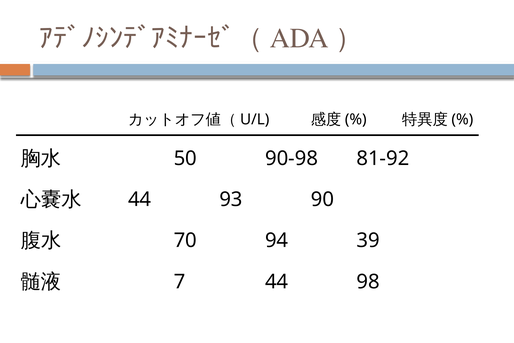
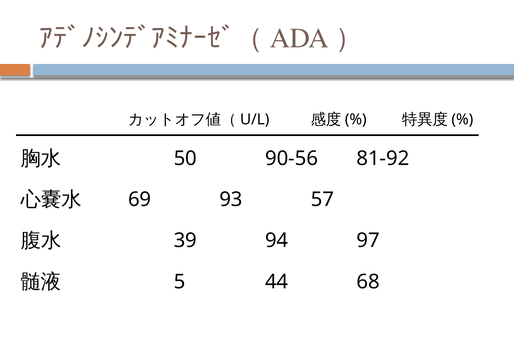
90-98: 90-98 -> 90-56
44 at (140, 199): 44 -> 69
90: 90 -> 57
70: 70 -> 39
39: 39 -> 97
7: 7 -> 5
98: 98 -> 68
